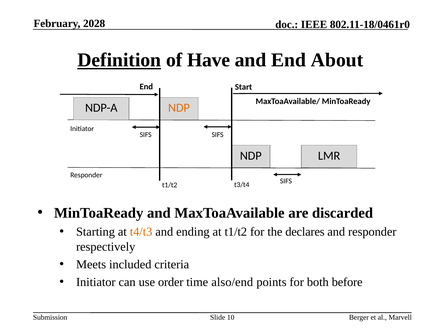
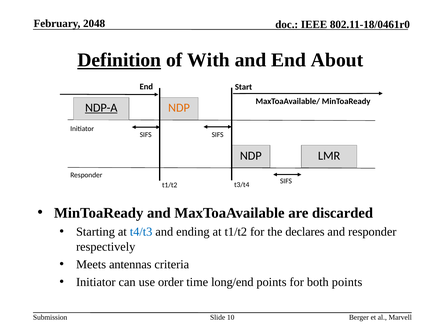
2028: 2028 -> 2048
Have: Have -> With
NDP-A underline: none -> present
t4/t3 colour: orange -> blue
included: included -> antennas
also/end: also/end -> long/end
both before: before -> points
